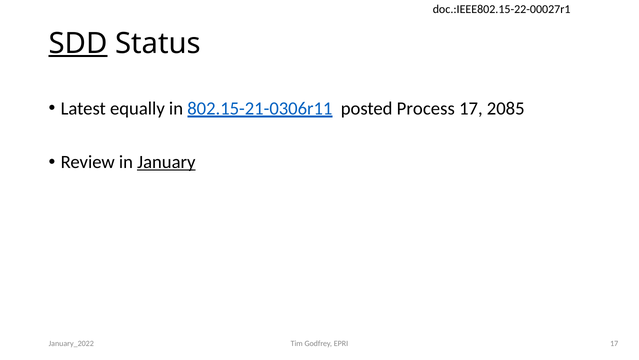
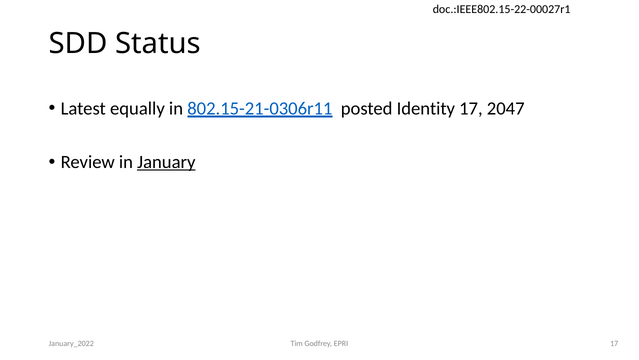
SDD underline: present -> none
Process: Process -> Identity
2085: 2085 -> 2047
